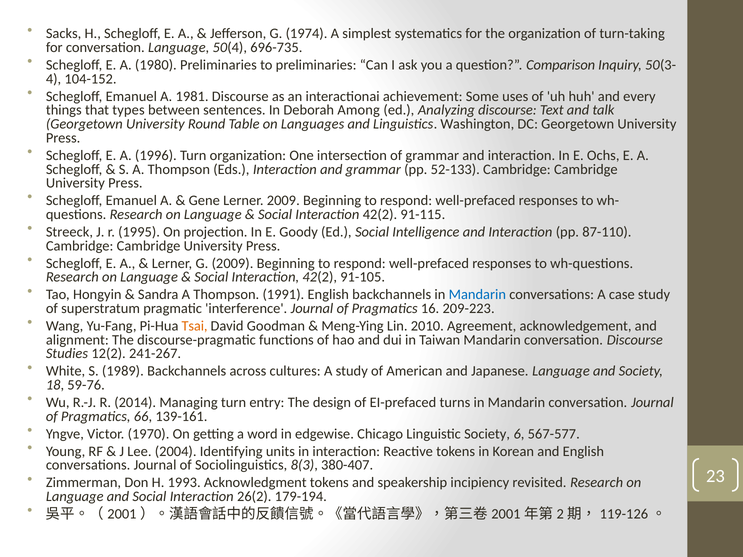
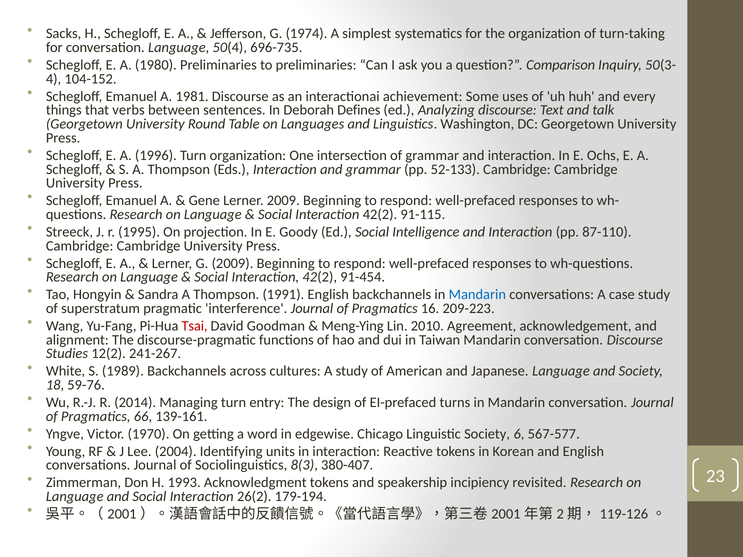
types: types -> verbs
Among: Among -> Defines
91-105: 91-105 -> 91-454
Tsai colour: orange -> red
